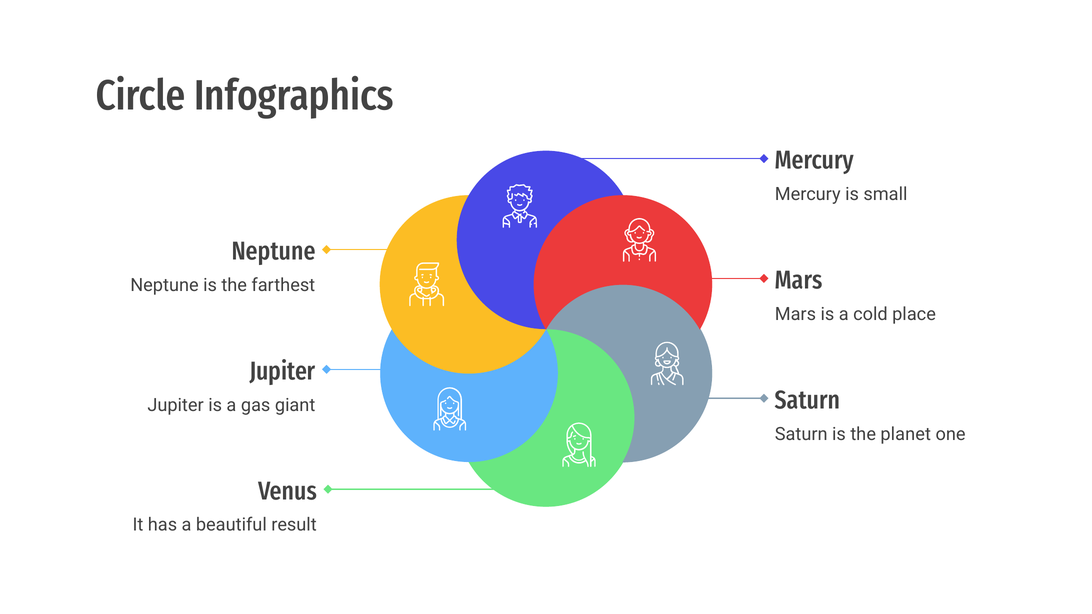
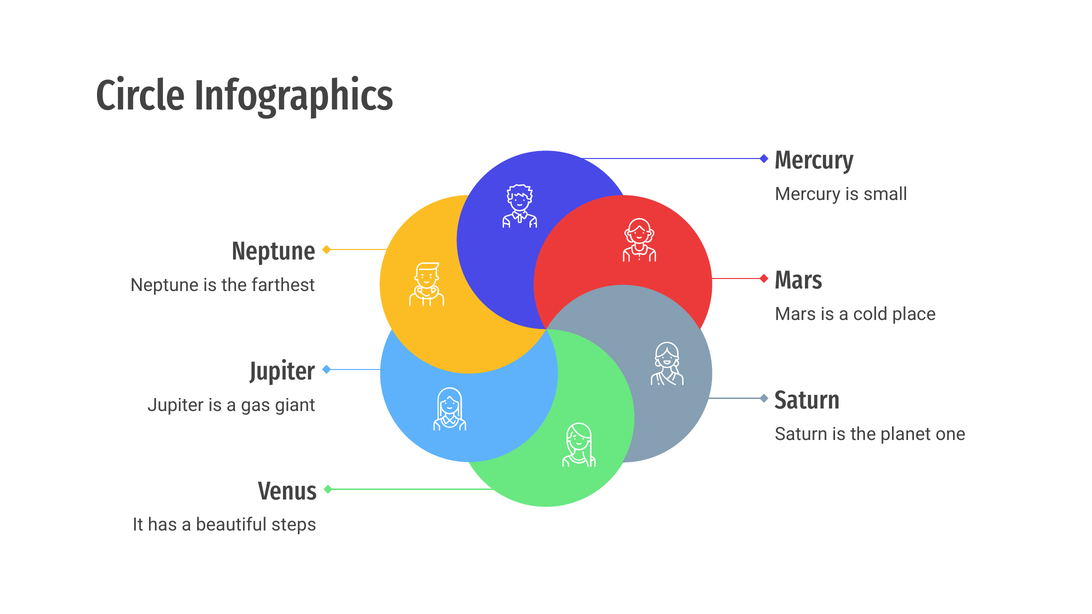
result: result -> steps
